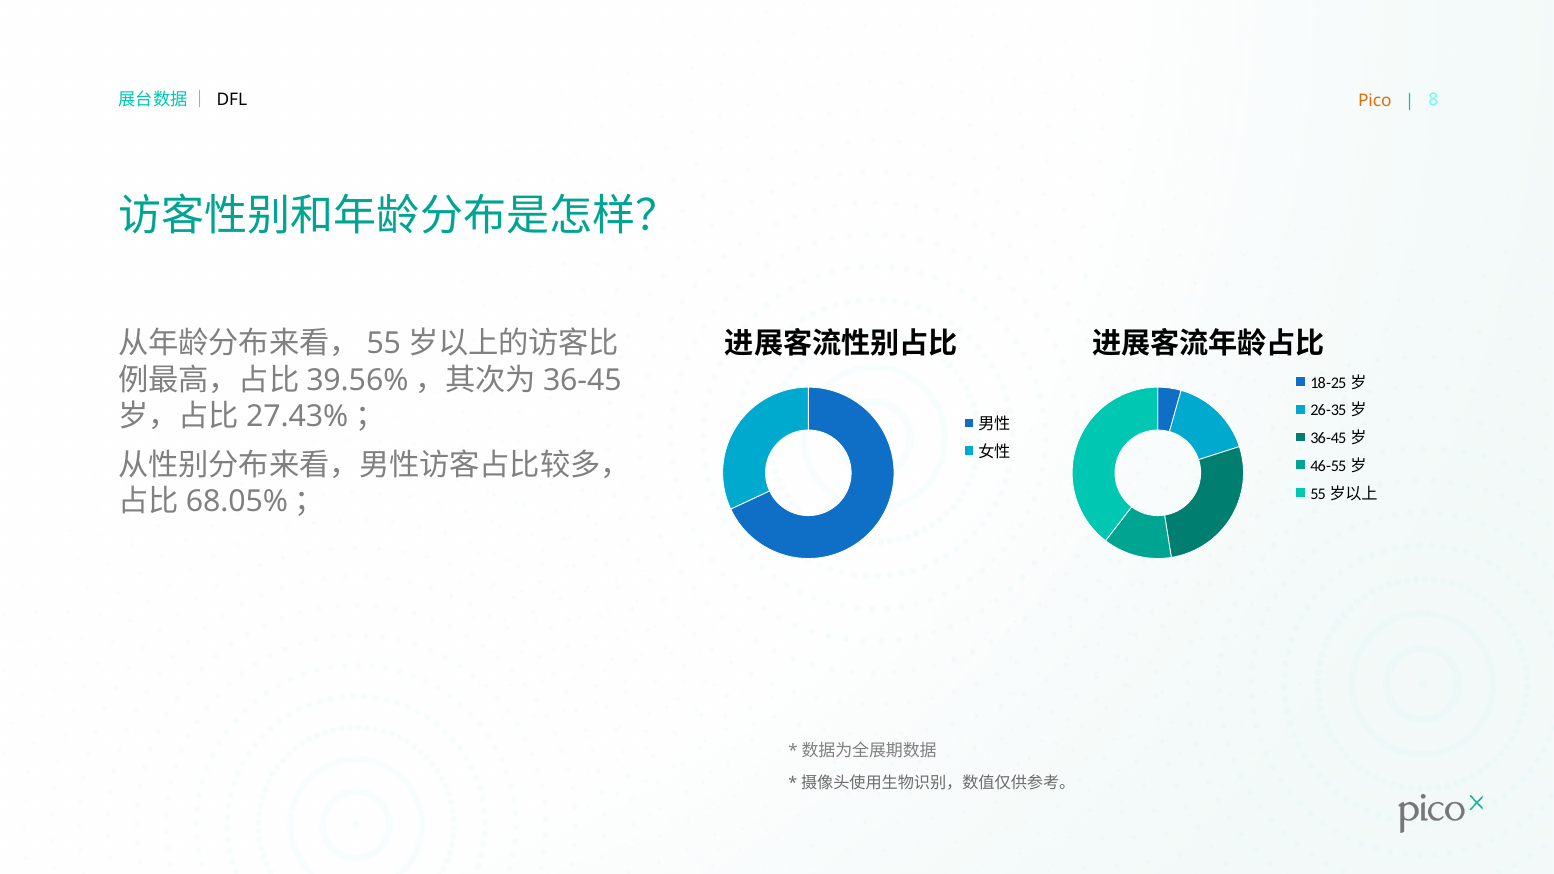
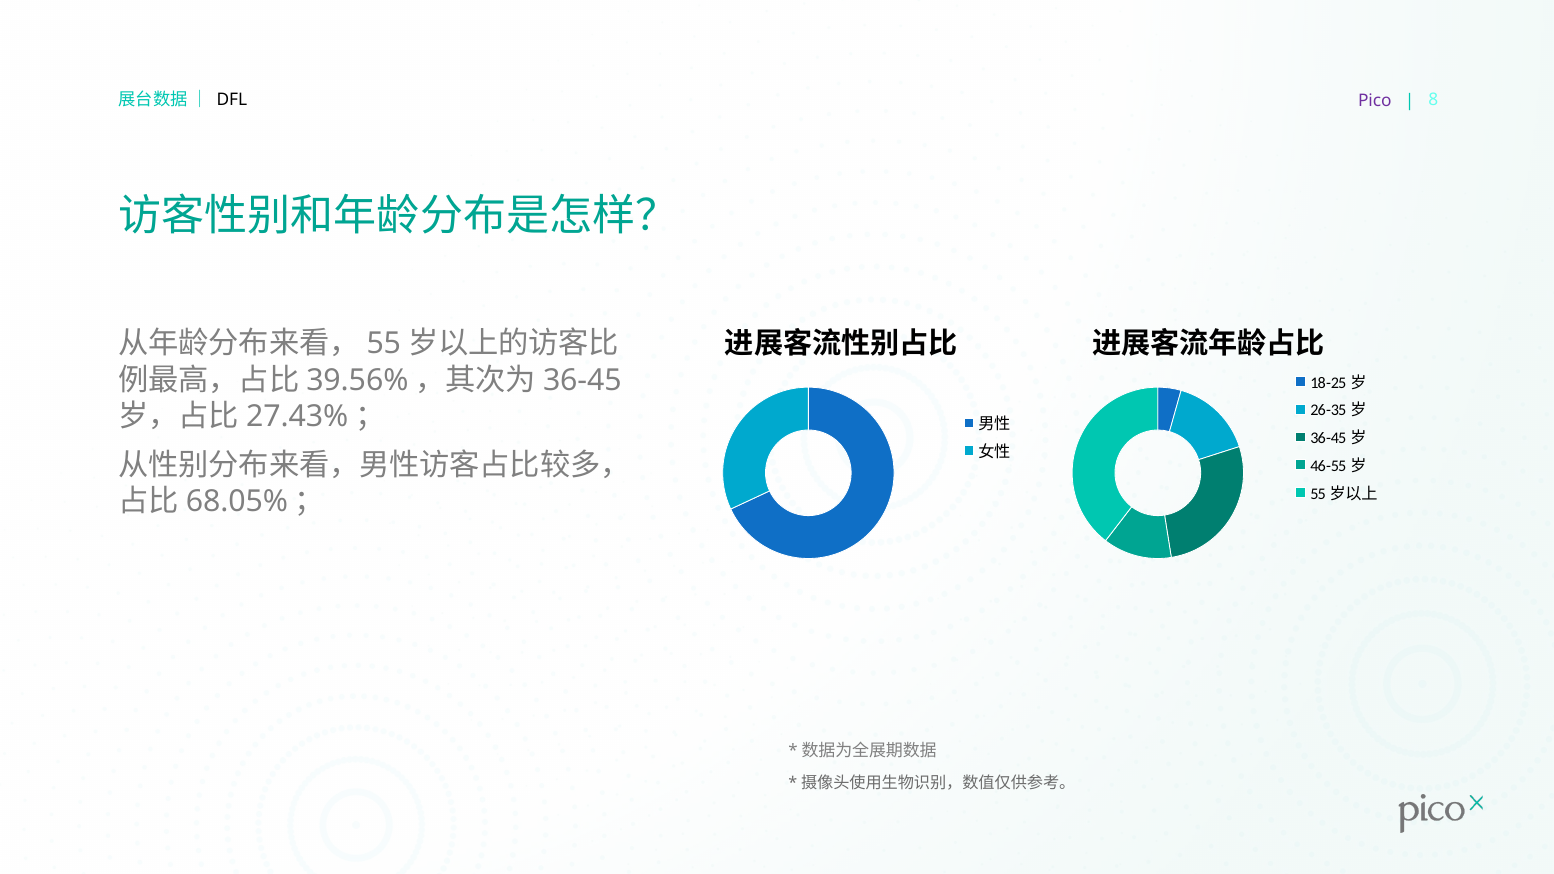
Pico colour: orange -> purple
